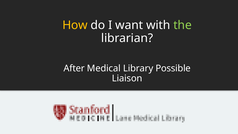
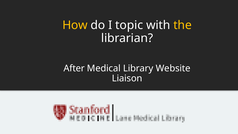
want: want -> topic
the colour: light green -> yellow
Possible: Possible -> Website
